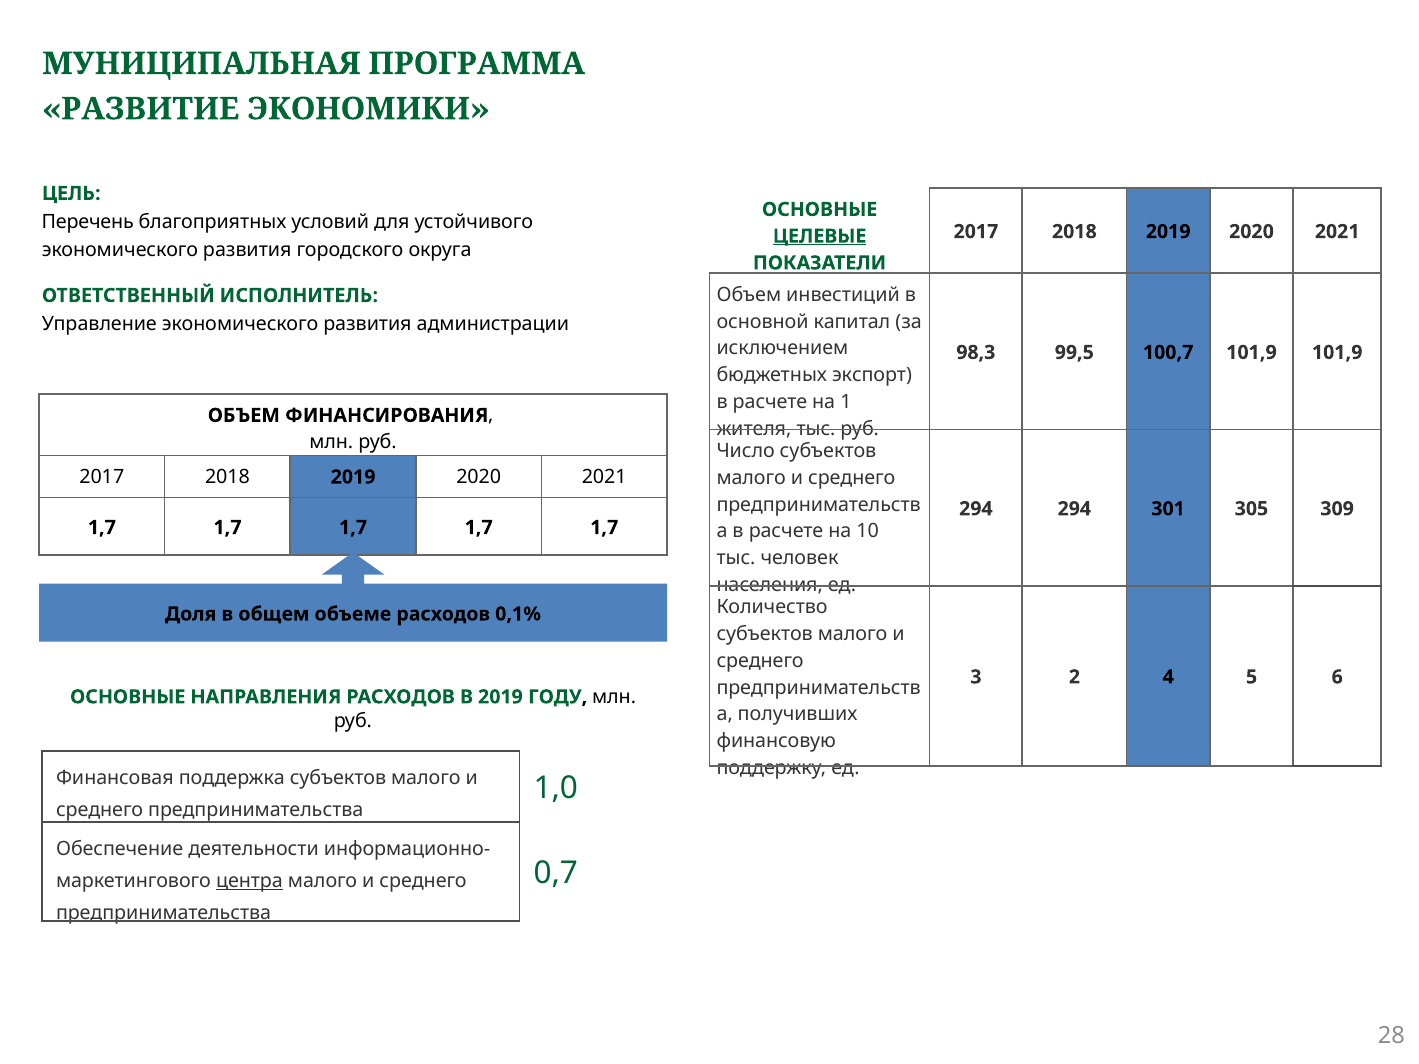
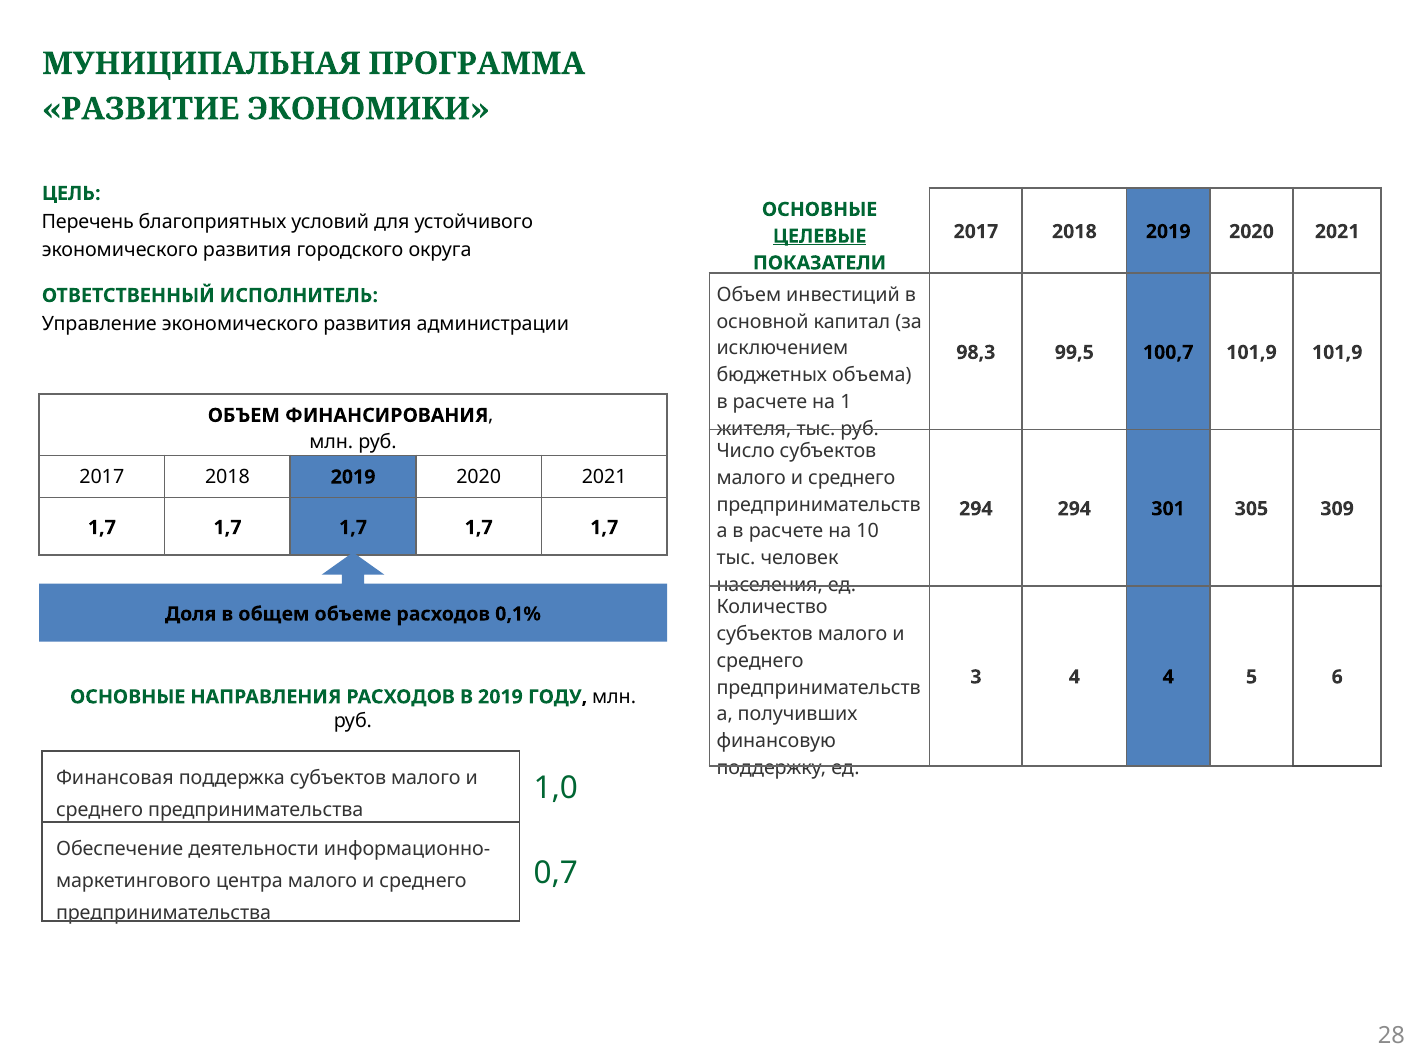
экспорт: экспорт -> объема
3 2: 2 -> 4
центра underline: present -> none
